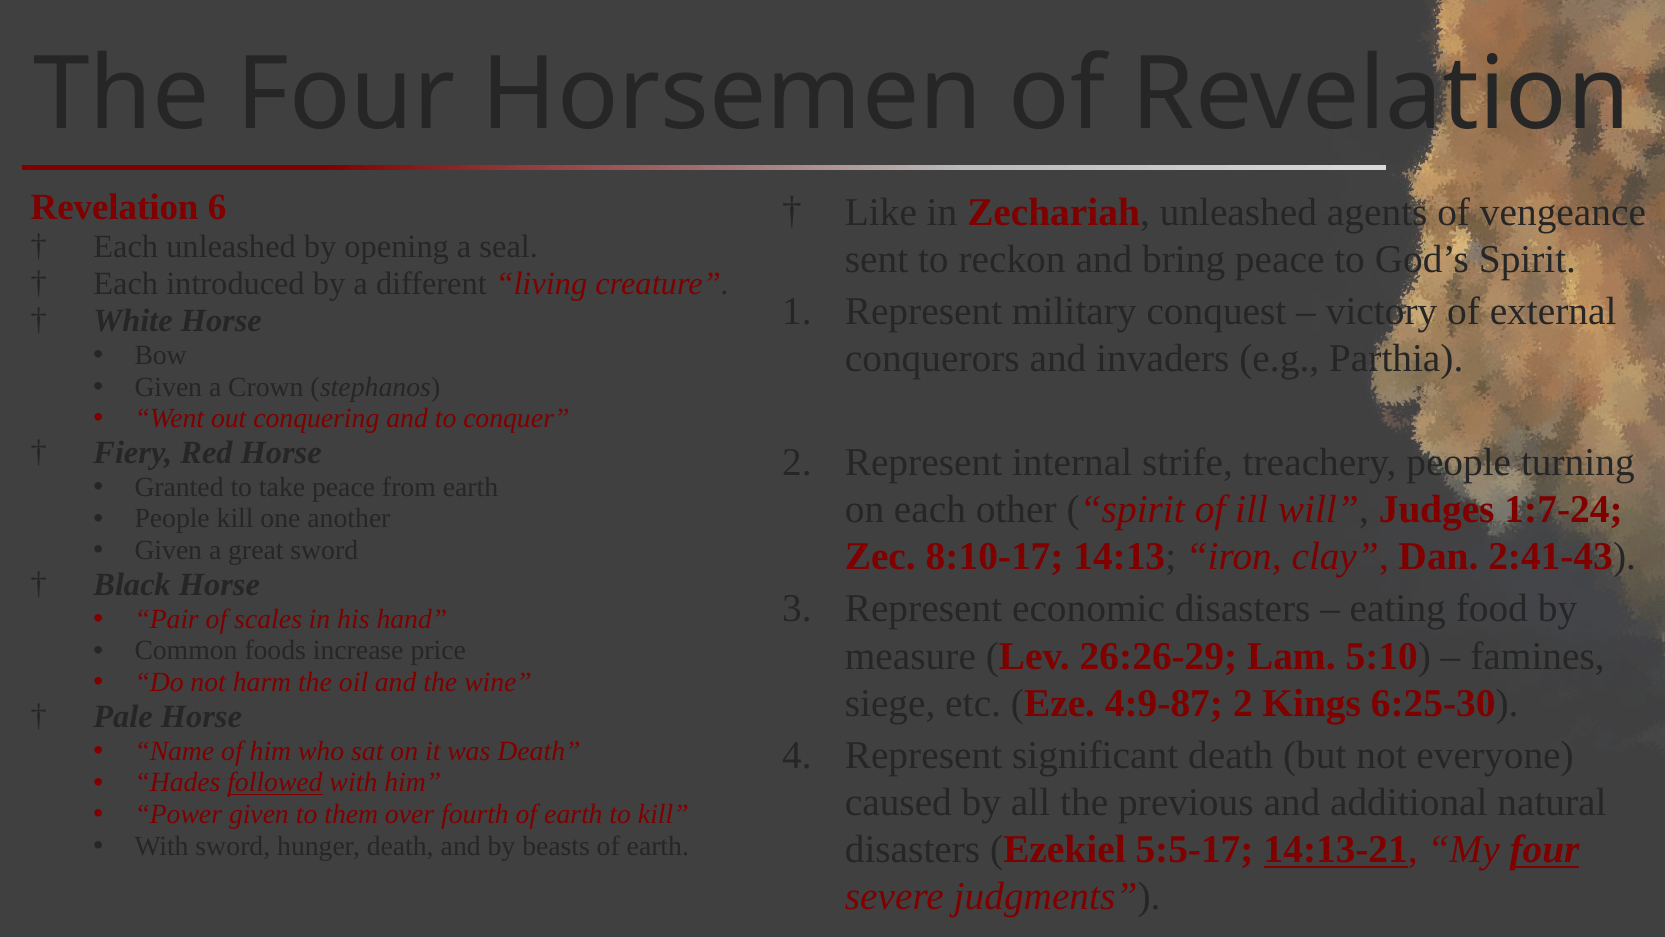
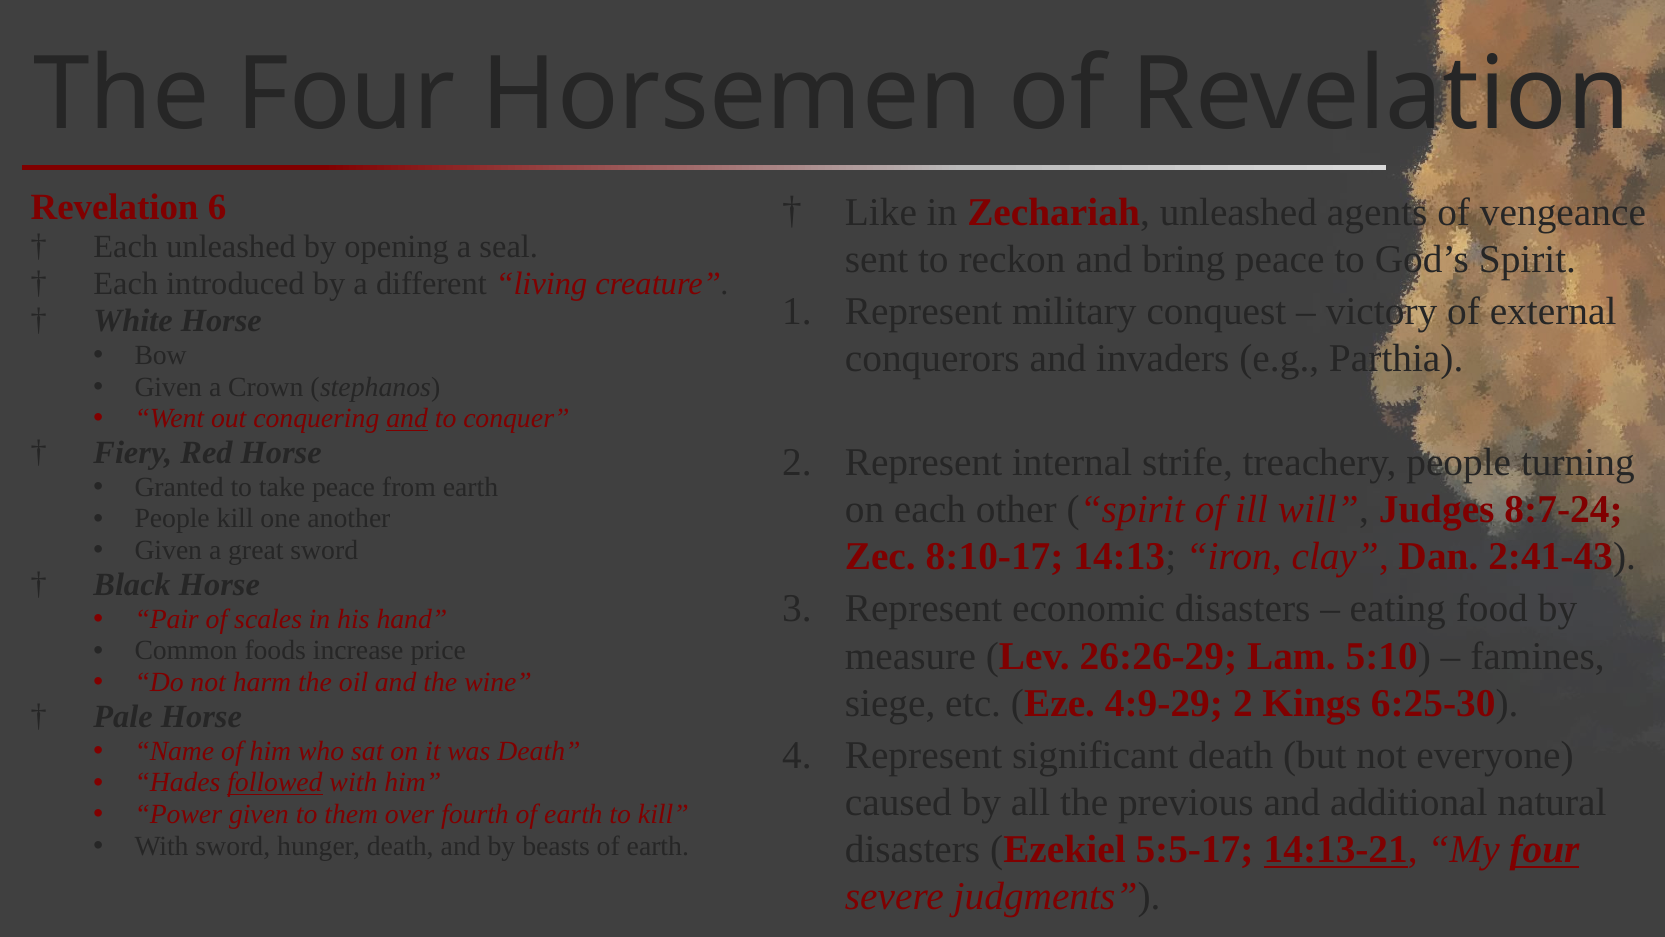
and at (407, 418) underline: none -> present
1:7-24: 1:7-24 -> 8:7-24
4:9-87: 4:9-87 -> 4:9-29
